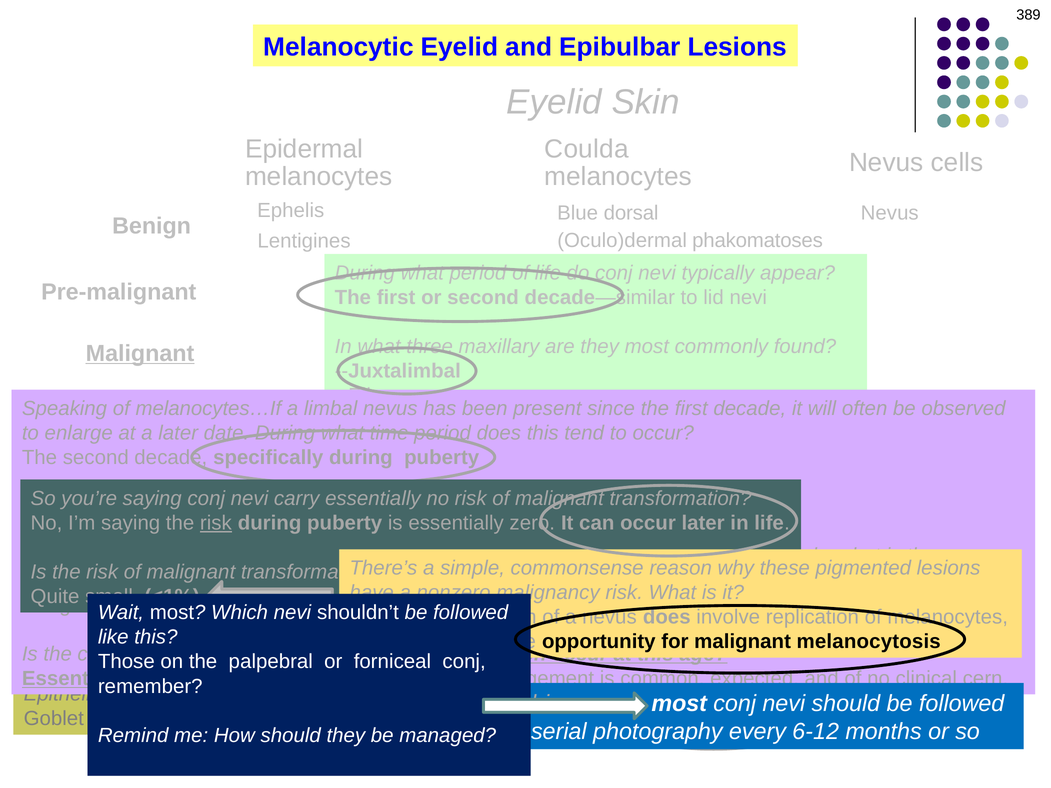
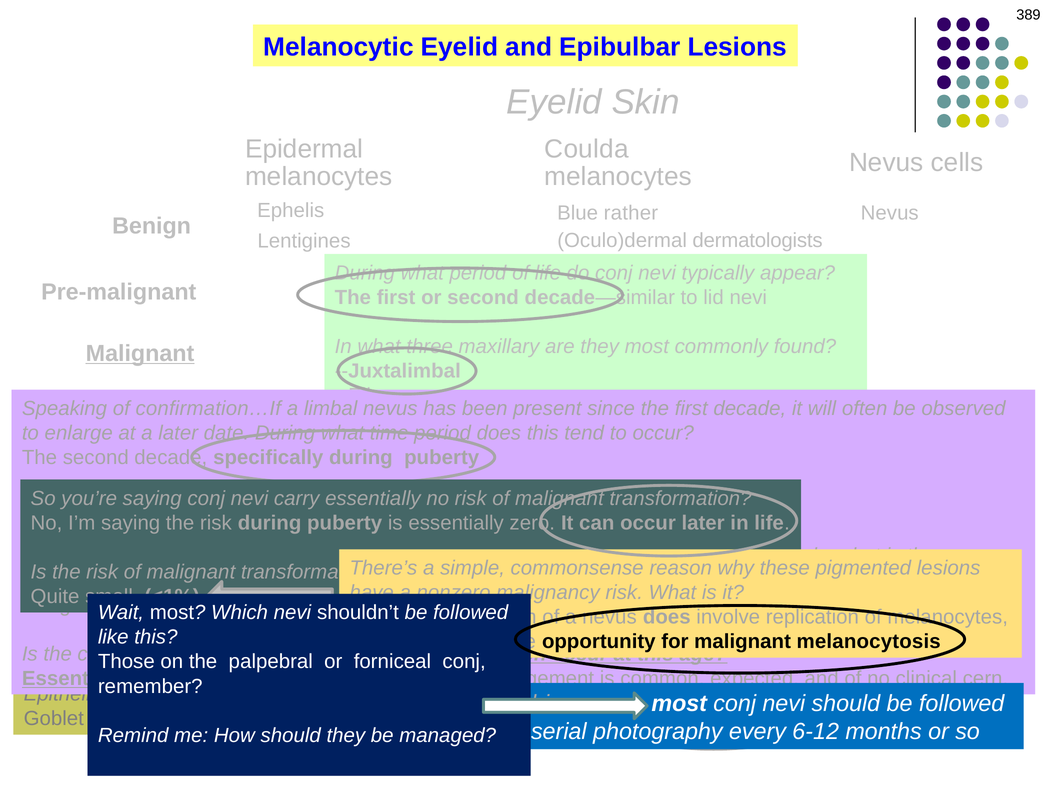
dorsal: dorsal -> rather
phakomatoses: phakomatoses -> dermatologists
melanocytes…If: melanocytes…If -> confirmation…If
risk at (216, 523) underline: present -> none
